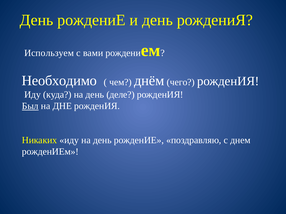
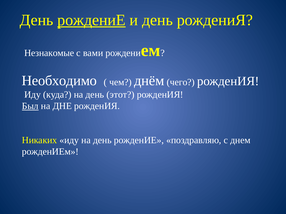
рождениЕ at (92, 20) underline: none -> present
Используем: Используем -> Незнакомые
деле: деле -> этот
